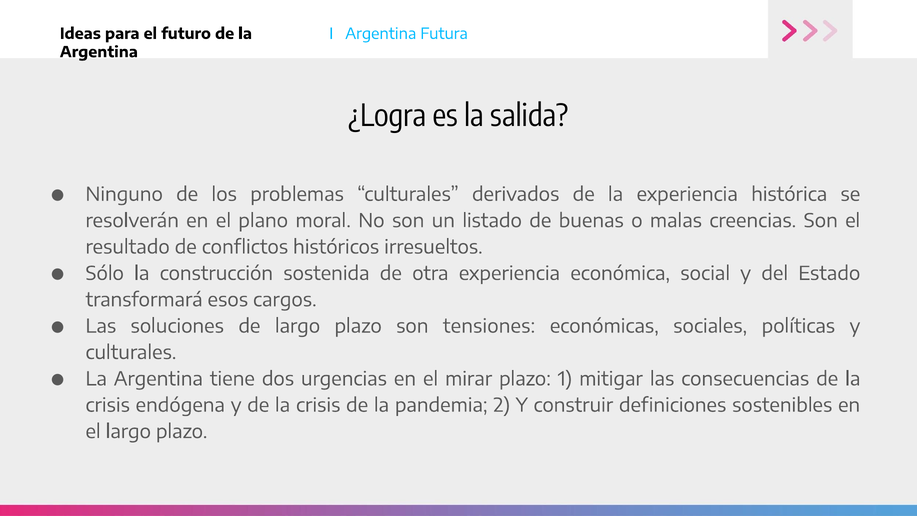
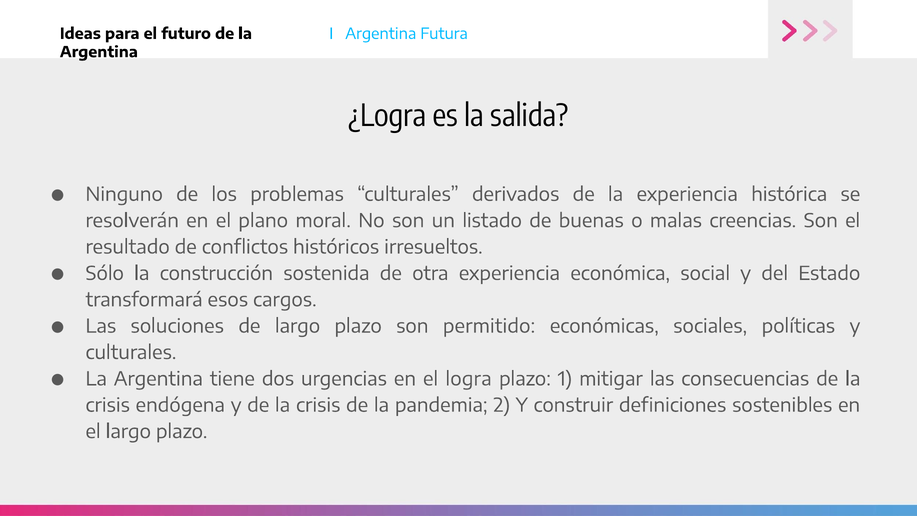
tensiones: tensiones -> permitido
mirar: mirar -> logra
